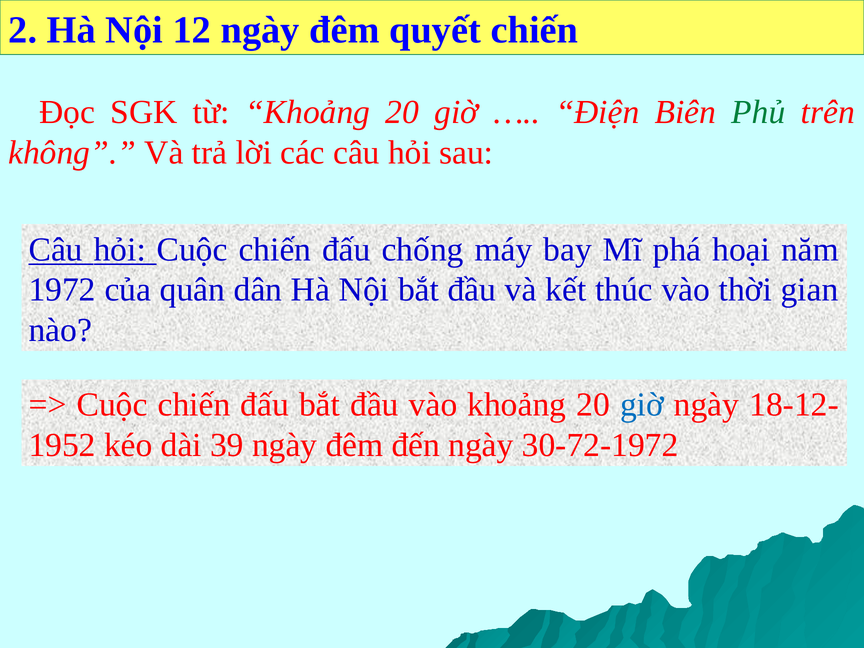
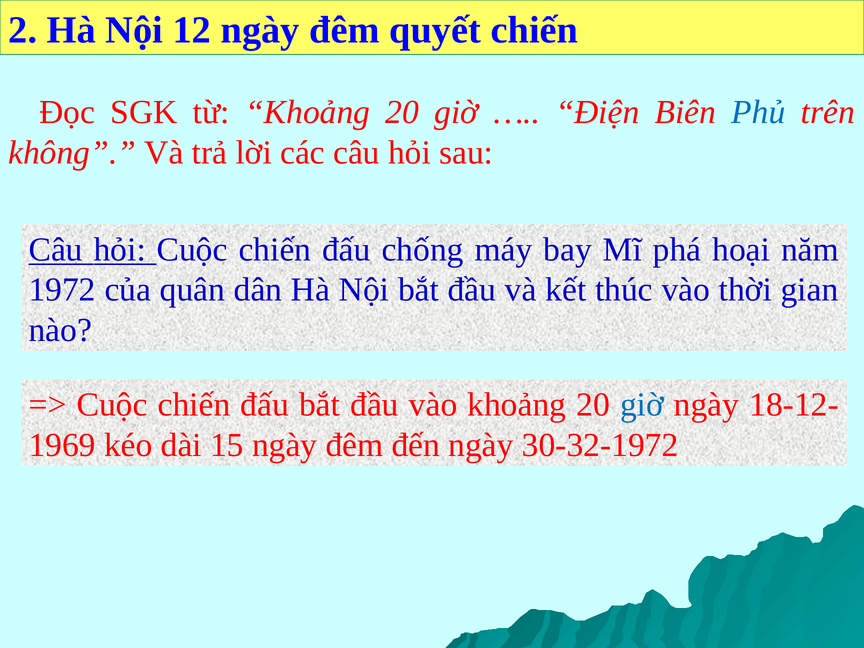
Phủ colour: green -> blue
1952: 1952 -> 1969
39: 39 -> 15
30-72-1972: 30-72-1972 -> 30-32-1972
